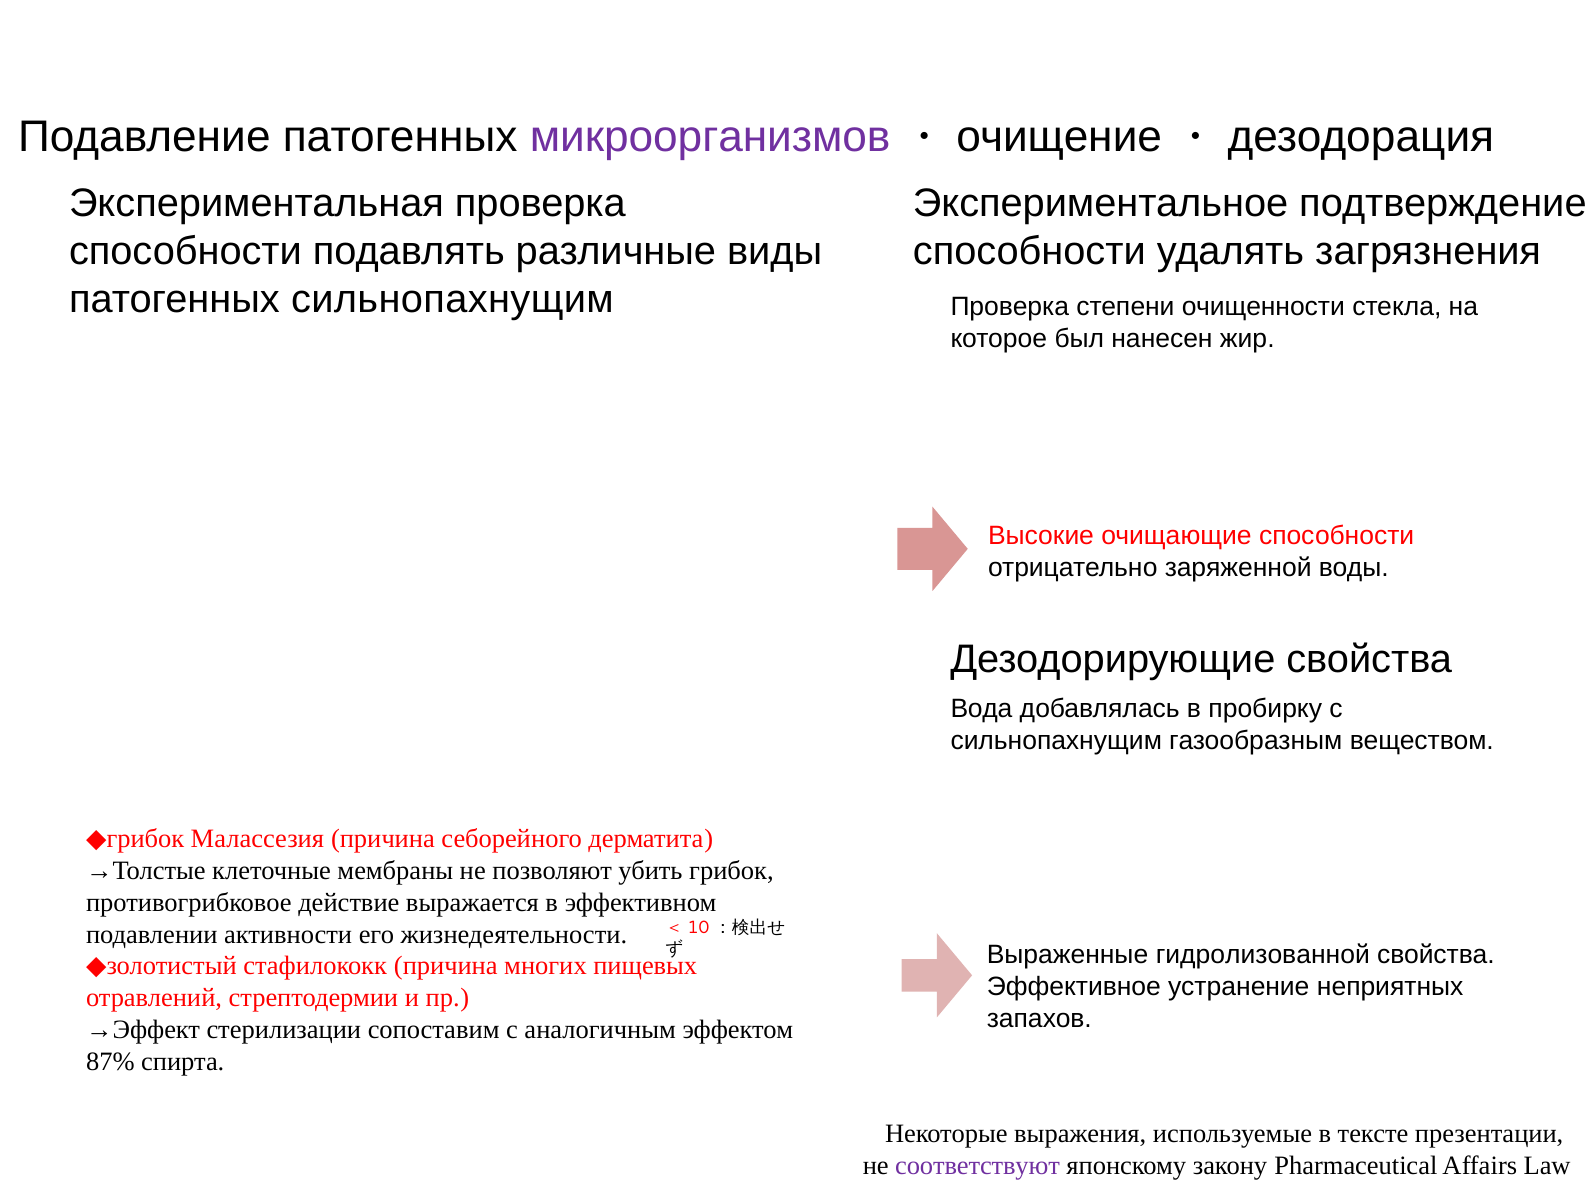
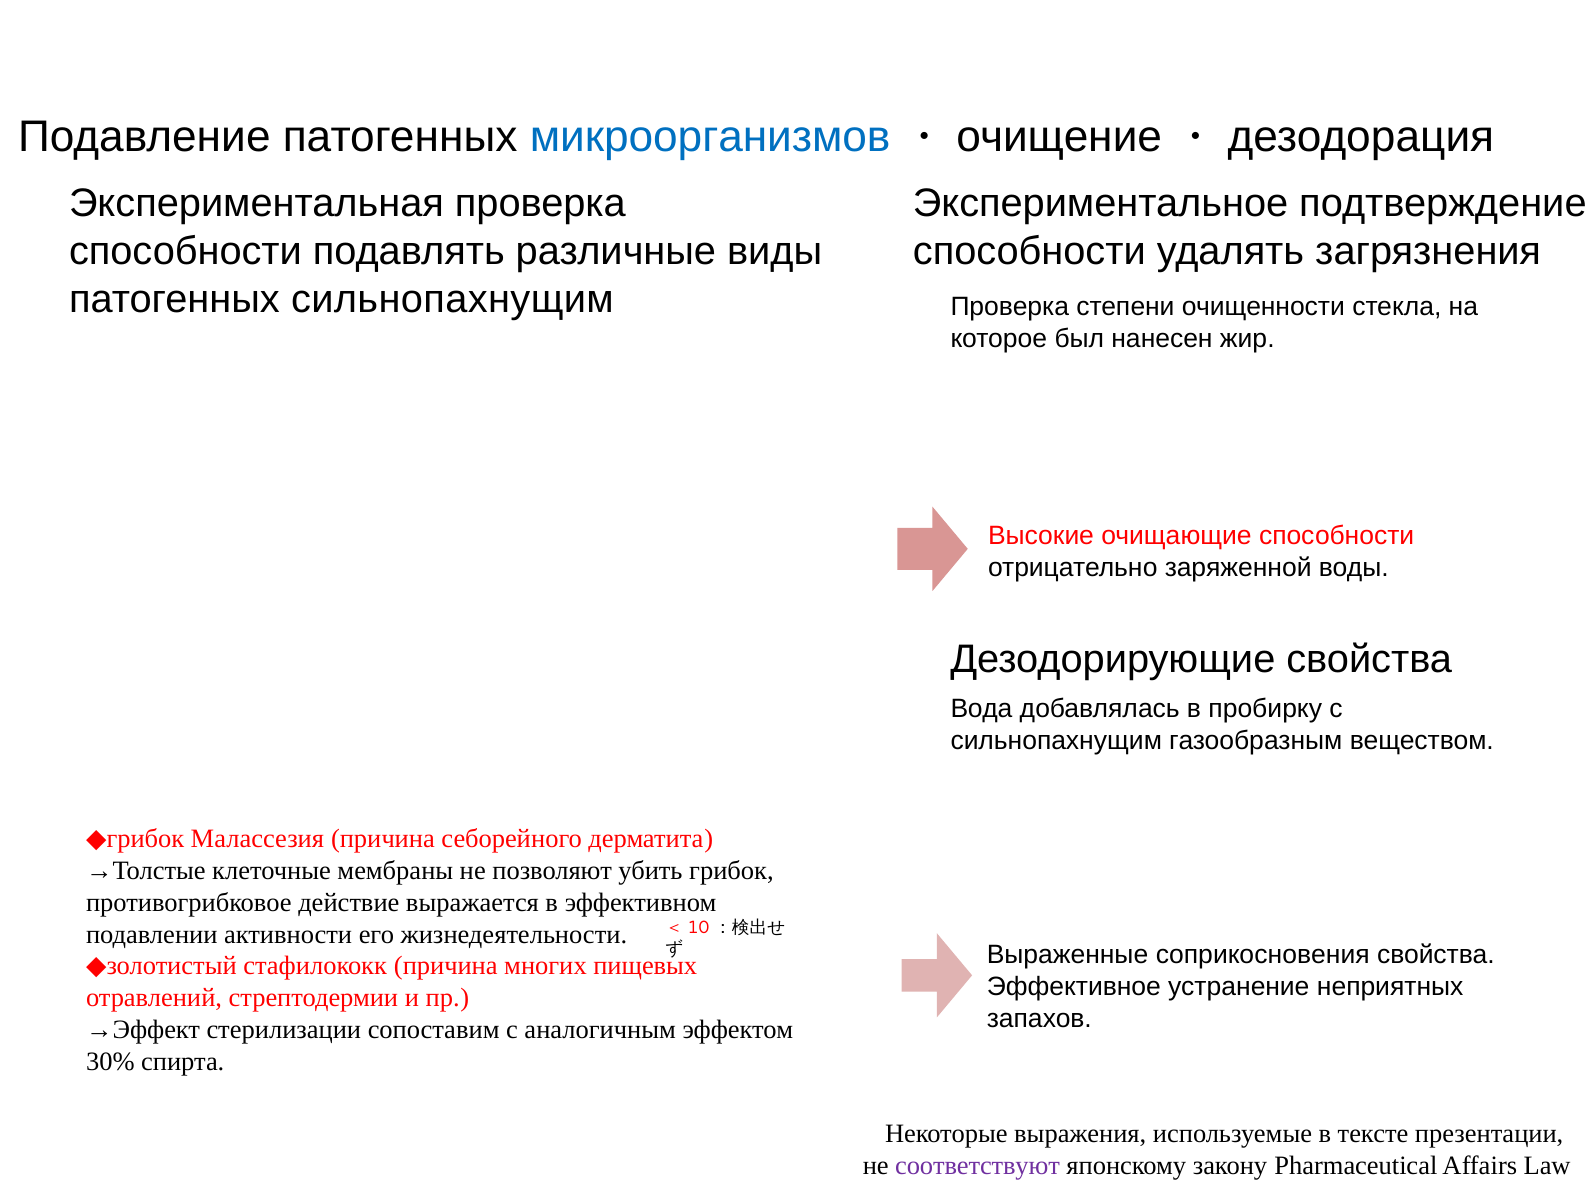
микроорганизмов colour: purple -> blue
гидролизованной: гидролизованной -> соприкосновения
87%: 87% -> 30%
